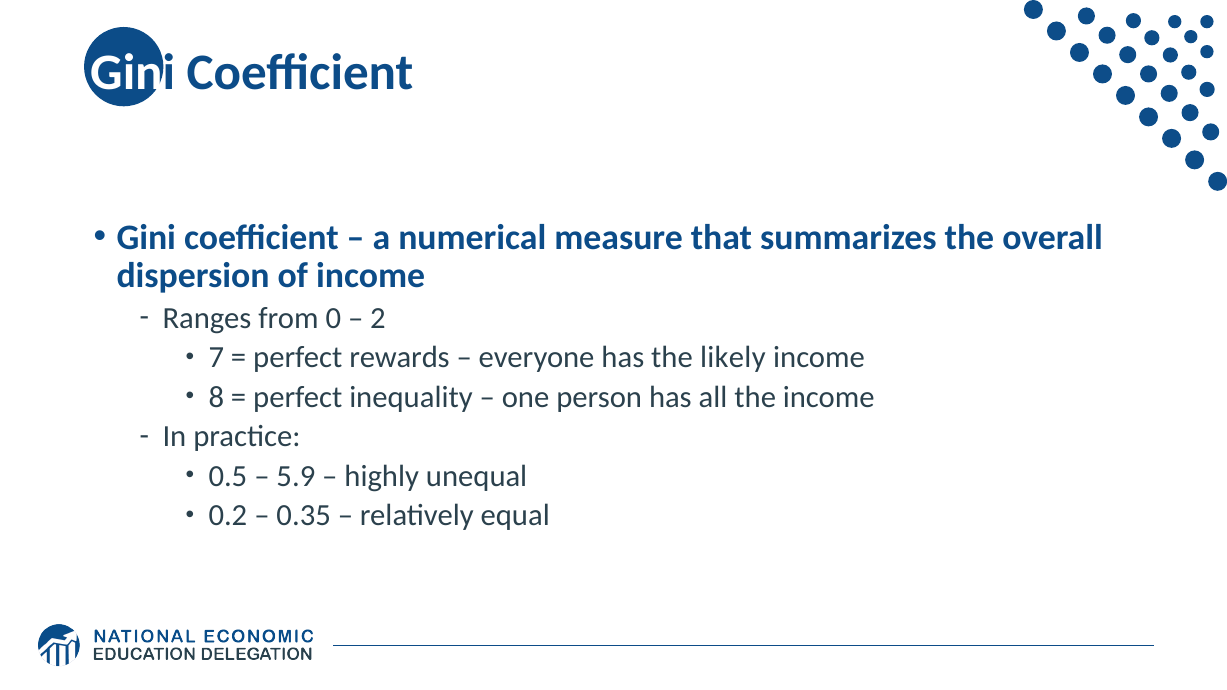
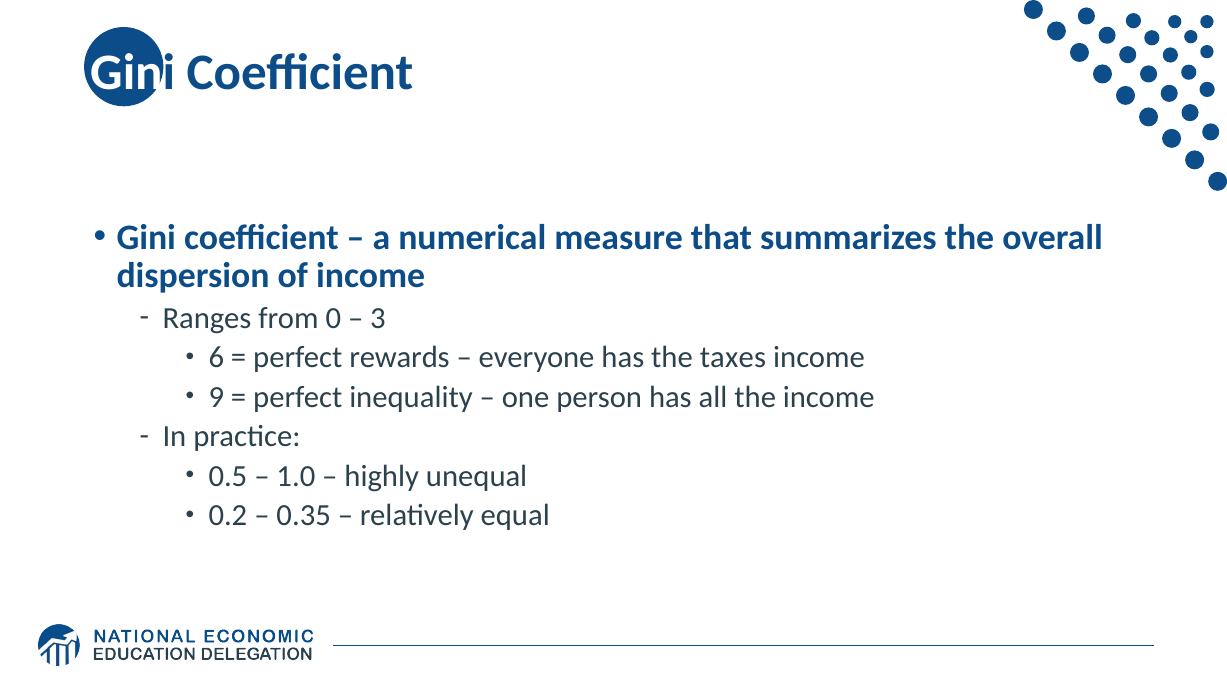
2: 2 -> 3
7: 7 -> 6
likely: likely -> taxes
8: 8 -> 9
5.9: 5.9 -> 1.0
